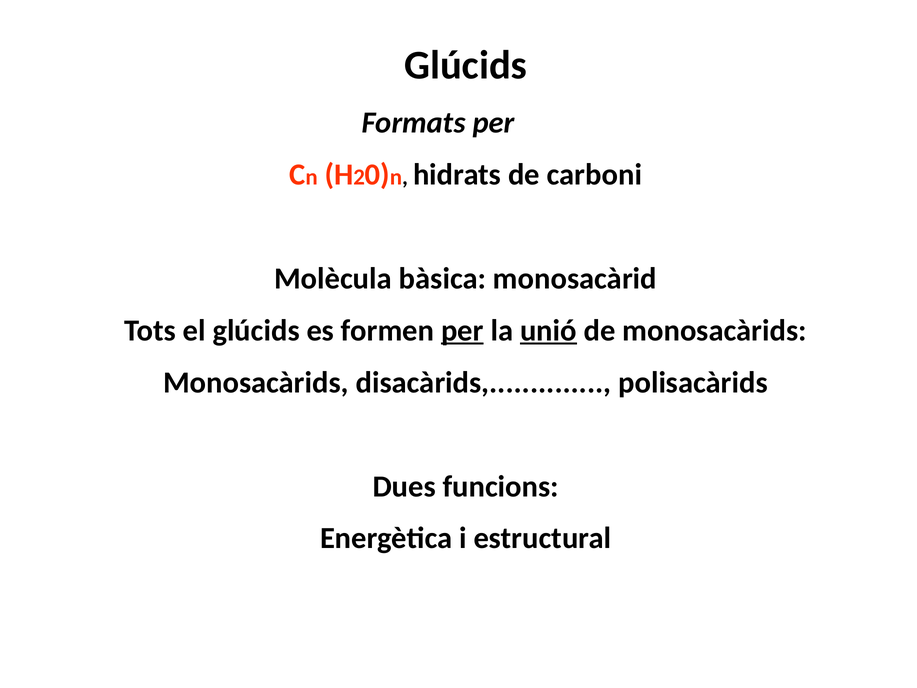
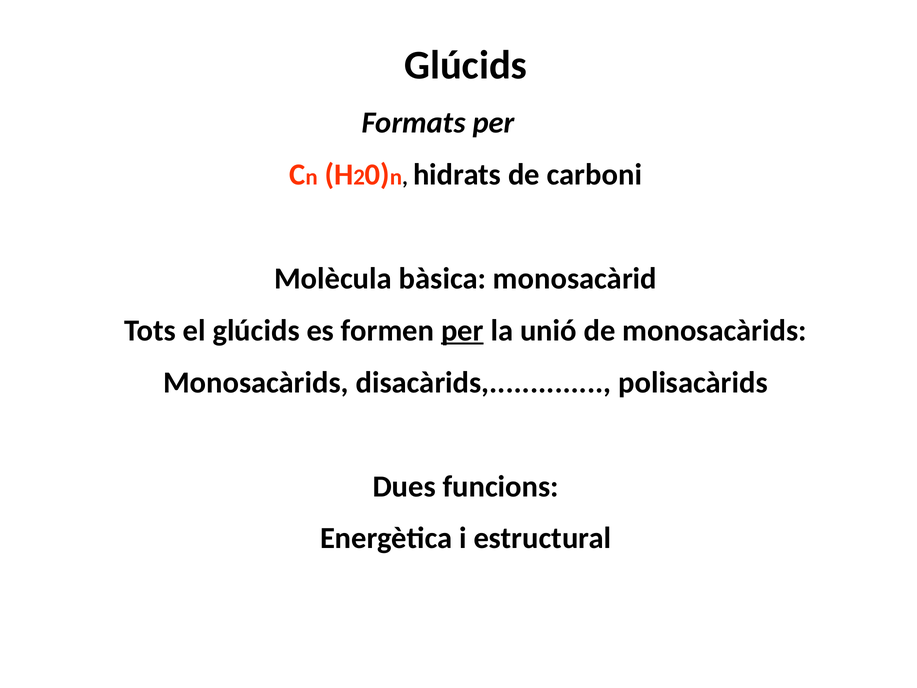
unió underline: present -> none
